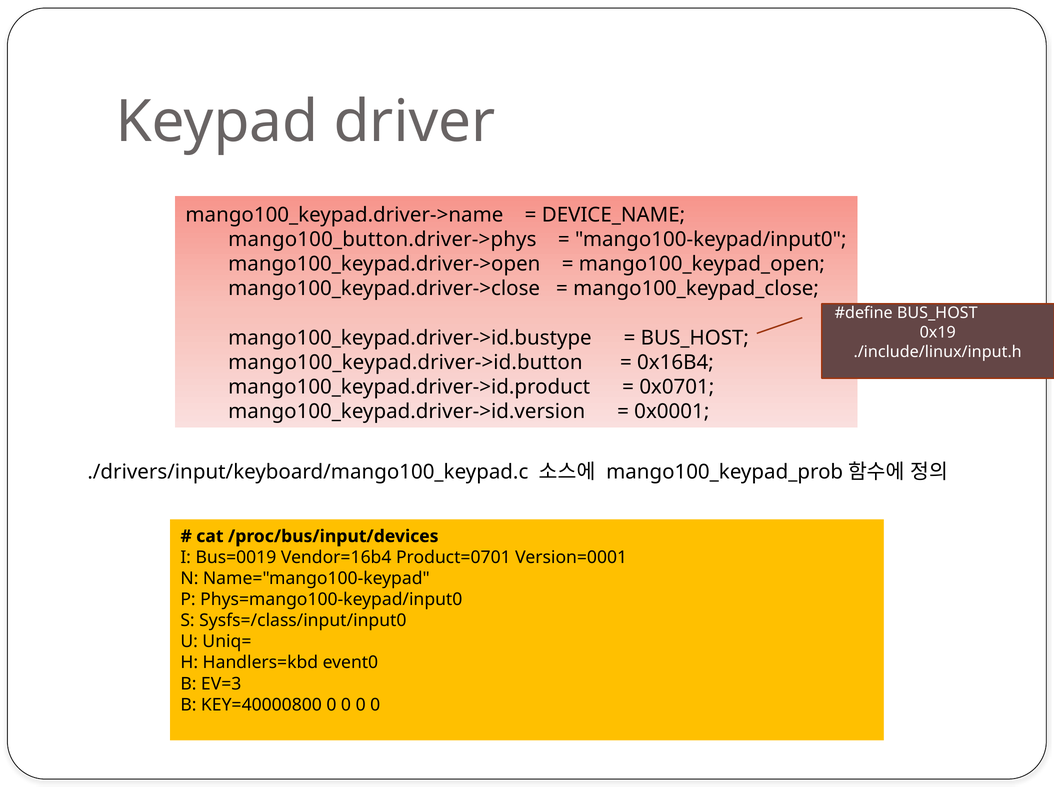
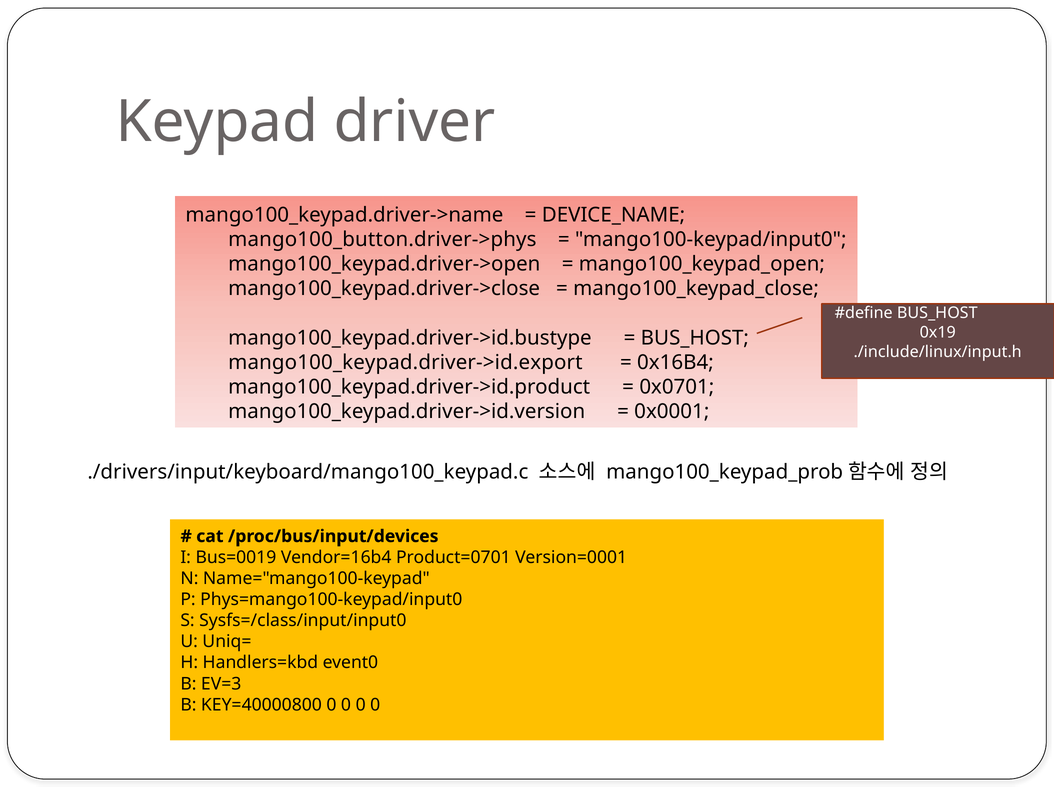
mango100_keypad.driver->id.button: mango100_keypad.driver->id.button -> mango100_keypad.driver->id.export
